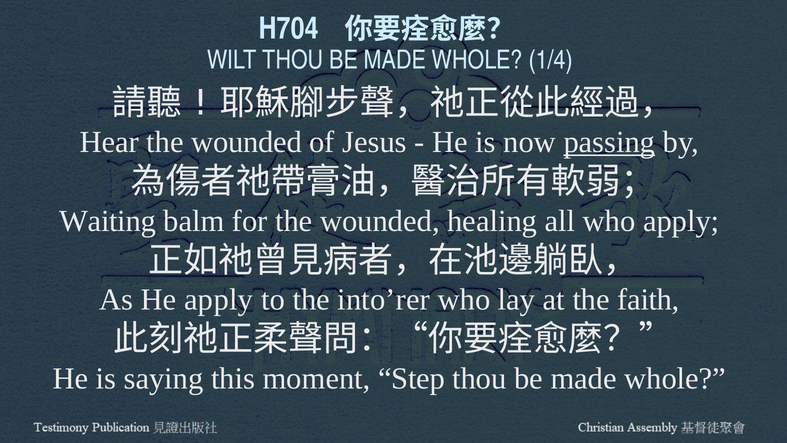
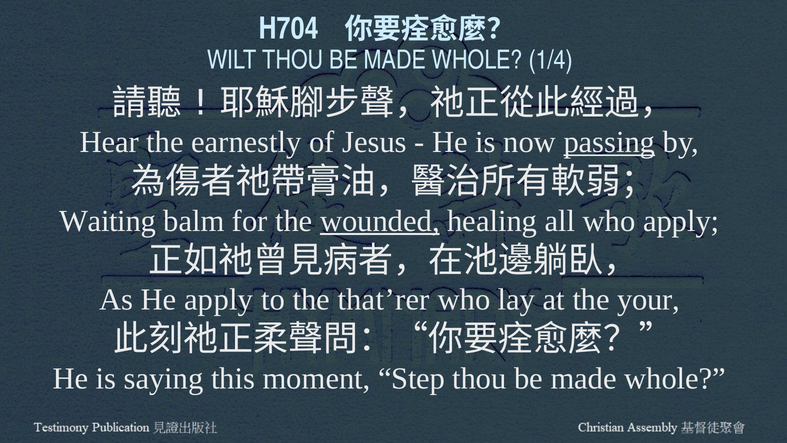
Hear the wounded: wounded -> earnestly
wounded at (380, 221) underline: none -> present
into’rer: into’rer -> that’rer
faith: faith -> your
